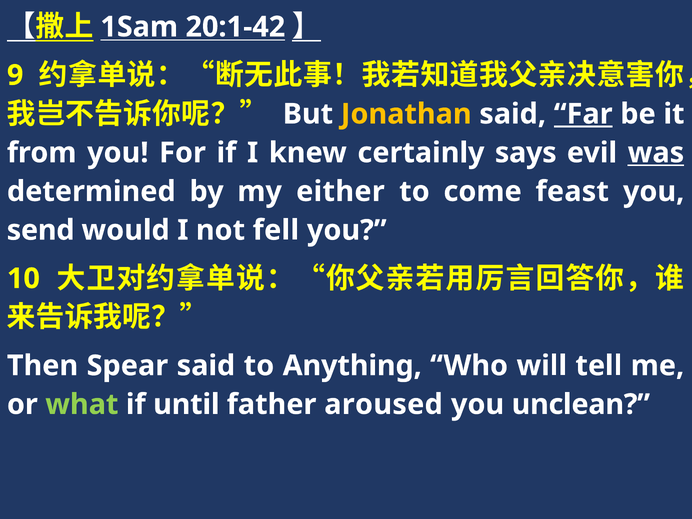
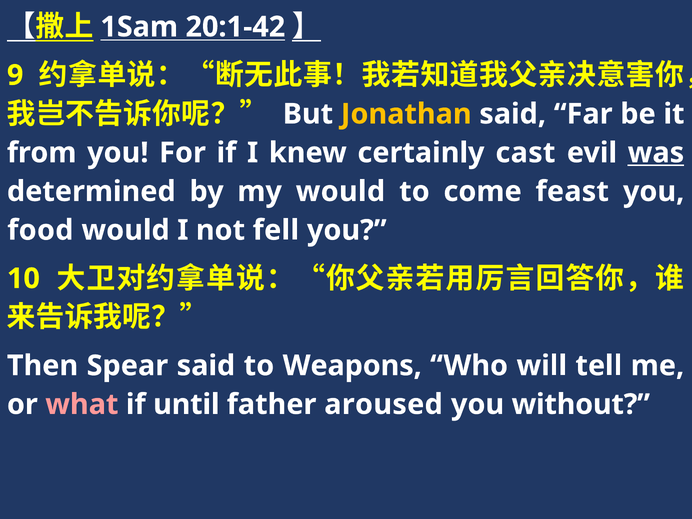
Far underline: present -> none
says: says -> cast
my either: either -> would
send: send -> food
Anything: Anything -> Weapons
what colour: light green -> pink
unclean: unclean -> without
